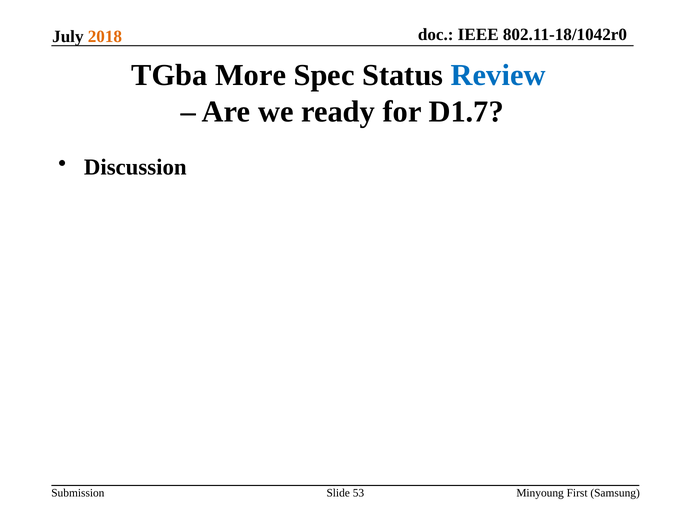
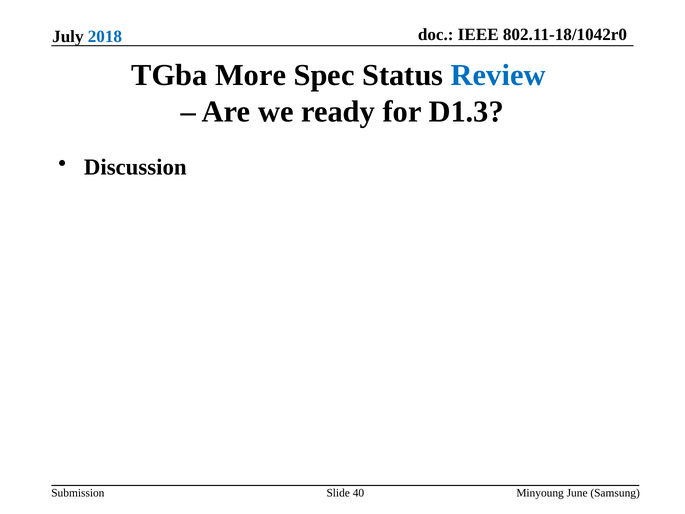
2018 colour: orange -> blue
D1.7: D1.7 -> D1.3
53: 53 -> 40
First: First -> June
